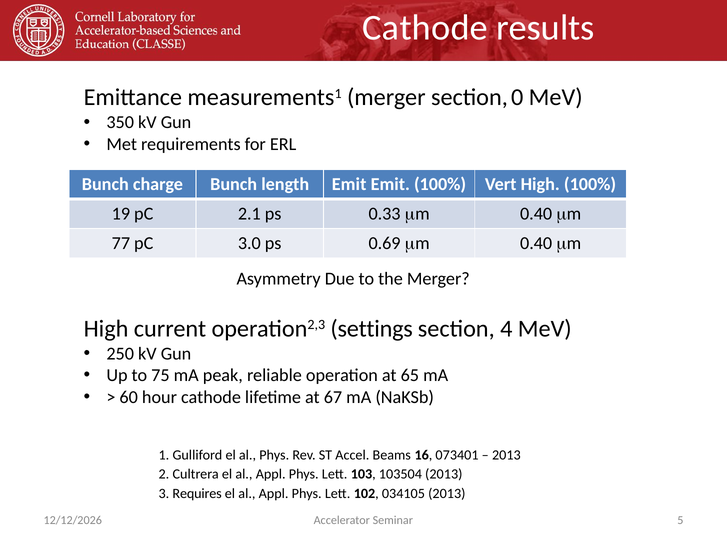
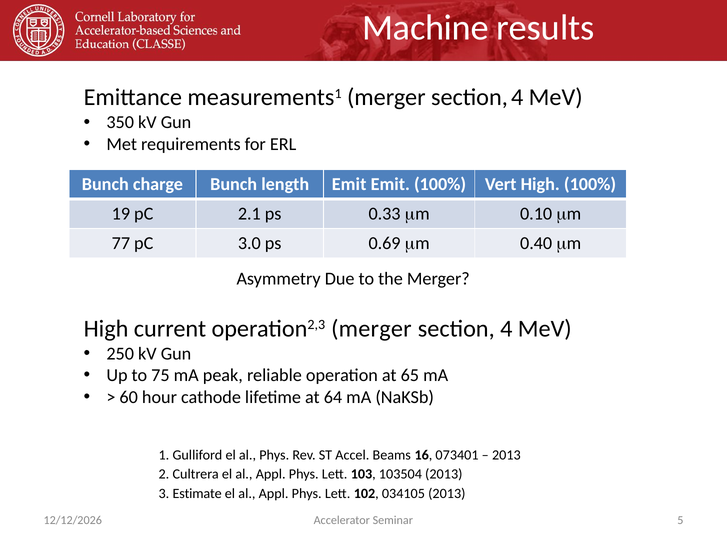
Cathode at (425, 28): Cathode -> Machine
measurements1 merger section 0: 0 -> 4
0.33 mm 0.40: 0.40 -> 0.10
operation2,3 settings: settings -> merger
67: 67 -> 64
Requires: Requires -> Estimate
